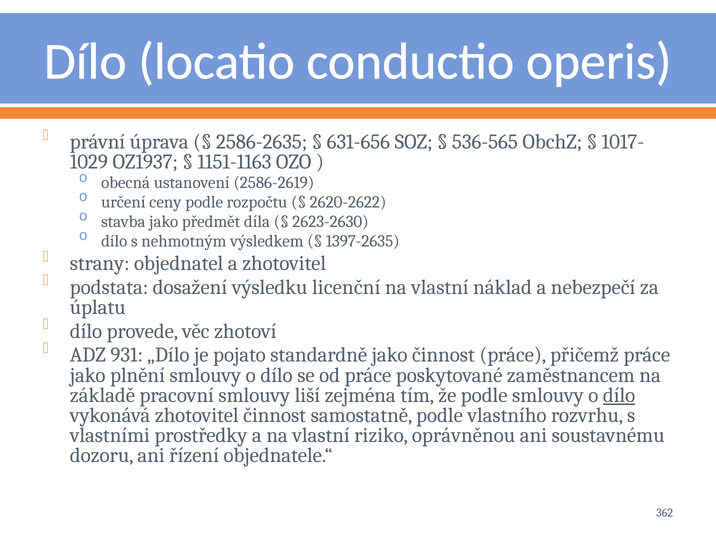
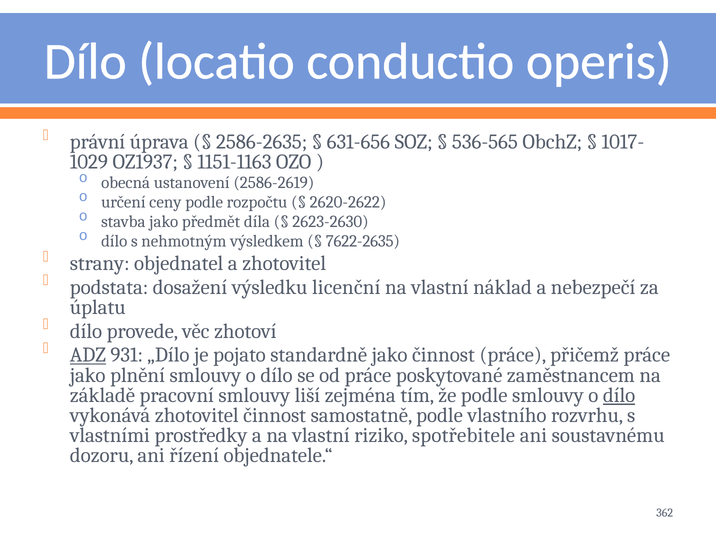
1397-2635: 1397-2635 -> 7622-2635
ADZ underline: none -> present
oprávněnou: oprávněnou -> spotřebitele
